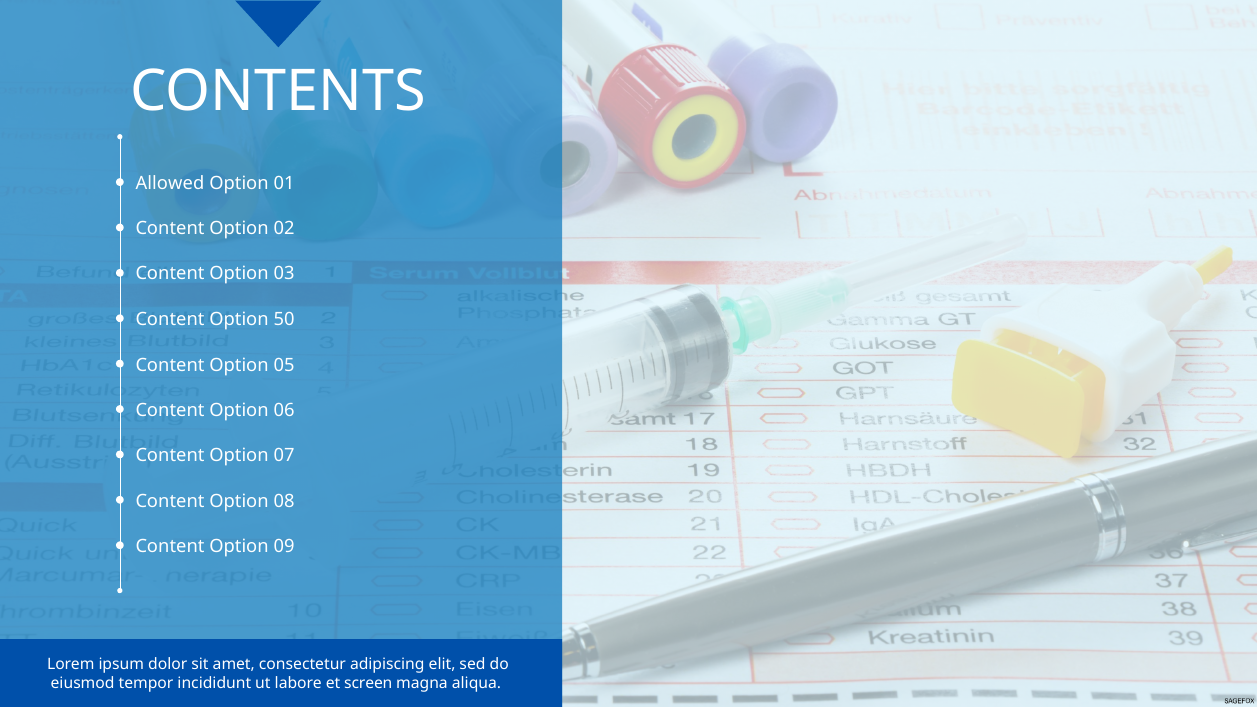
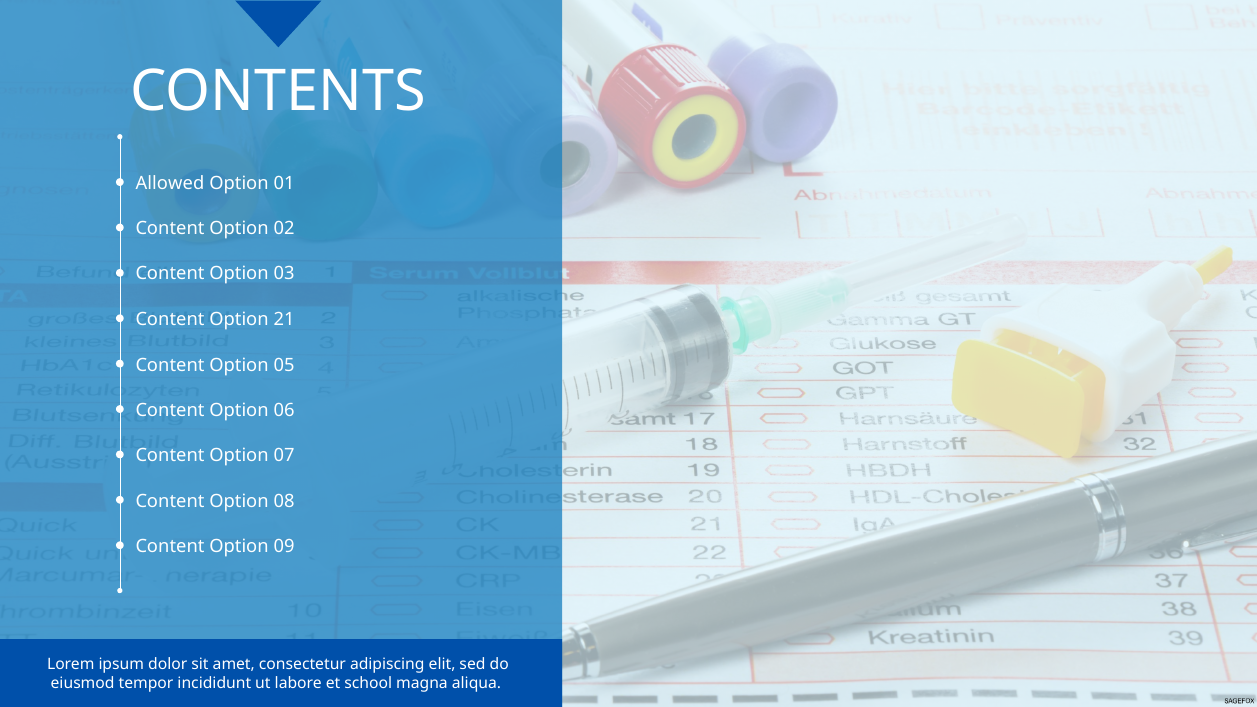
50: 50 -> 21
screen: screen -> school
